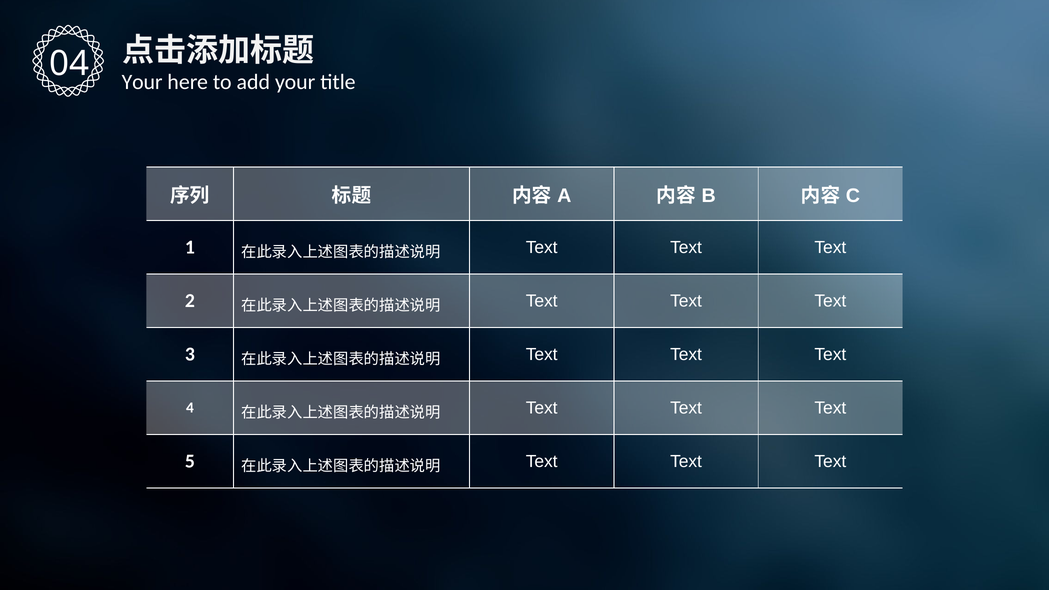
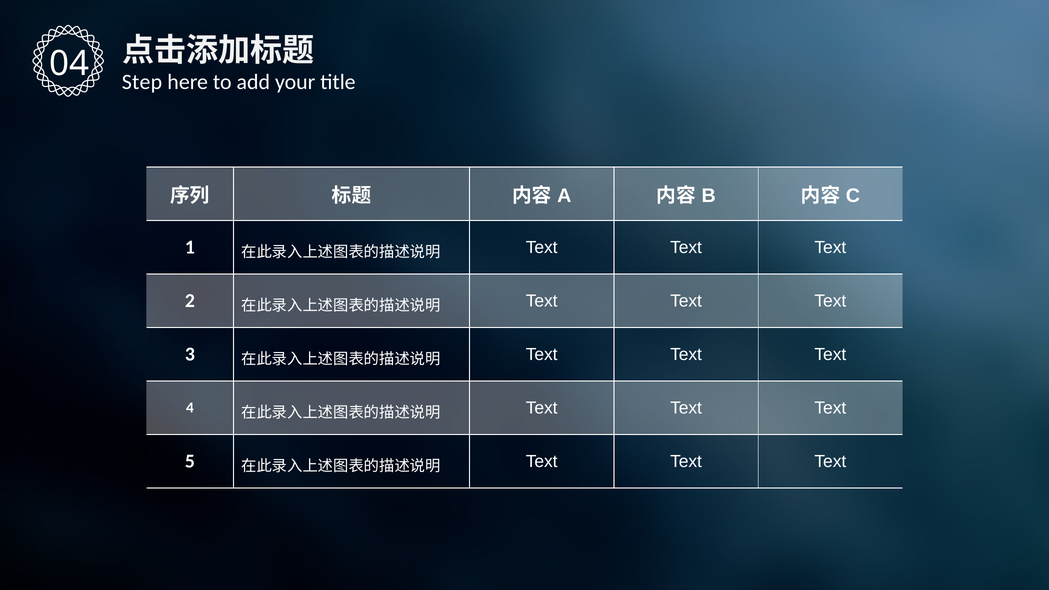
Your at (142, 82): Your -> Step
